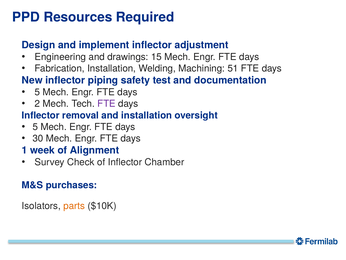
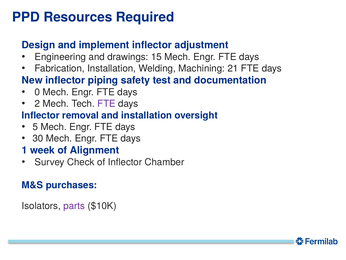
51: 51 -> 21
5 at (37, 92): 5 -> 0
parts colour: orange -> purple
